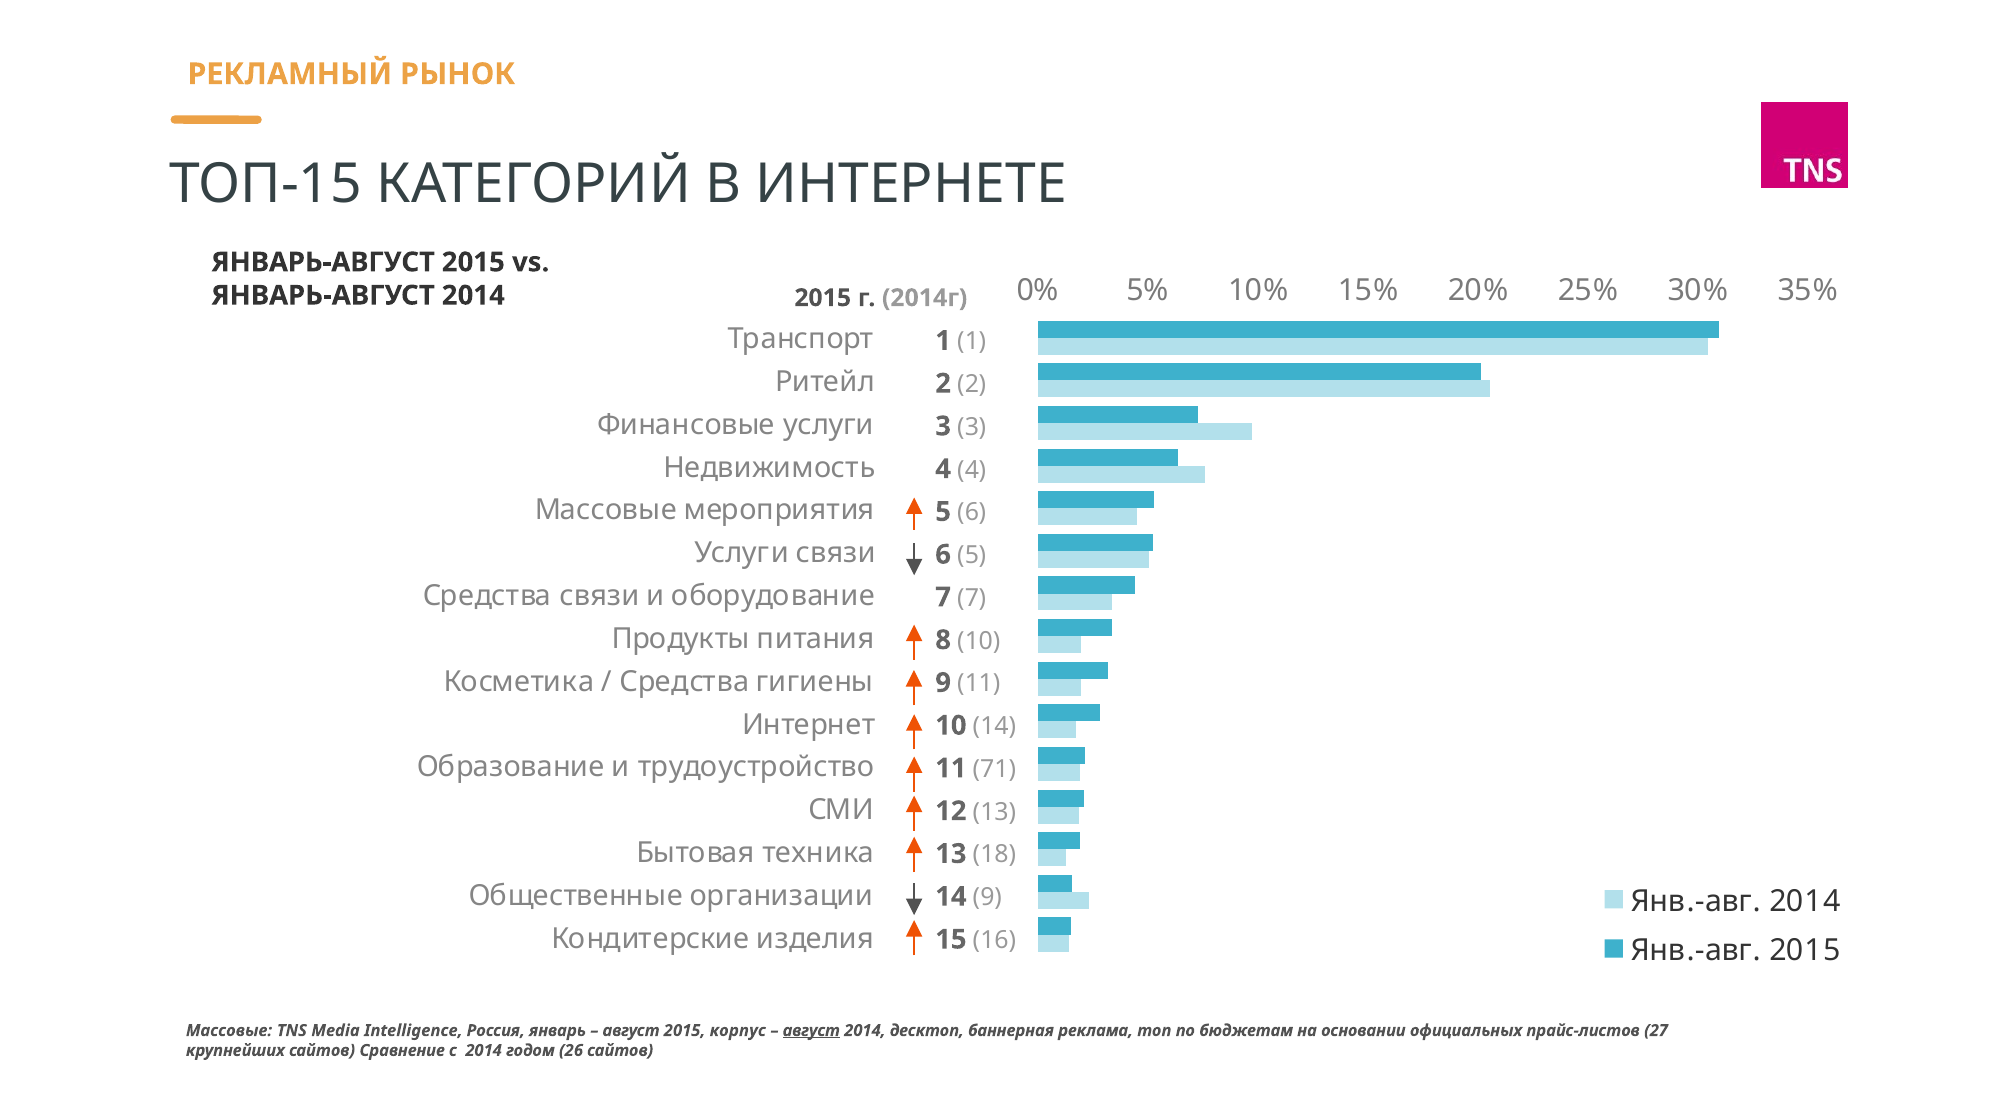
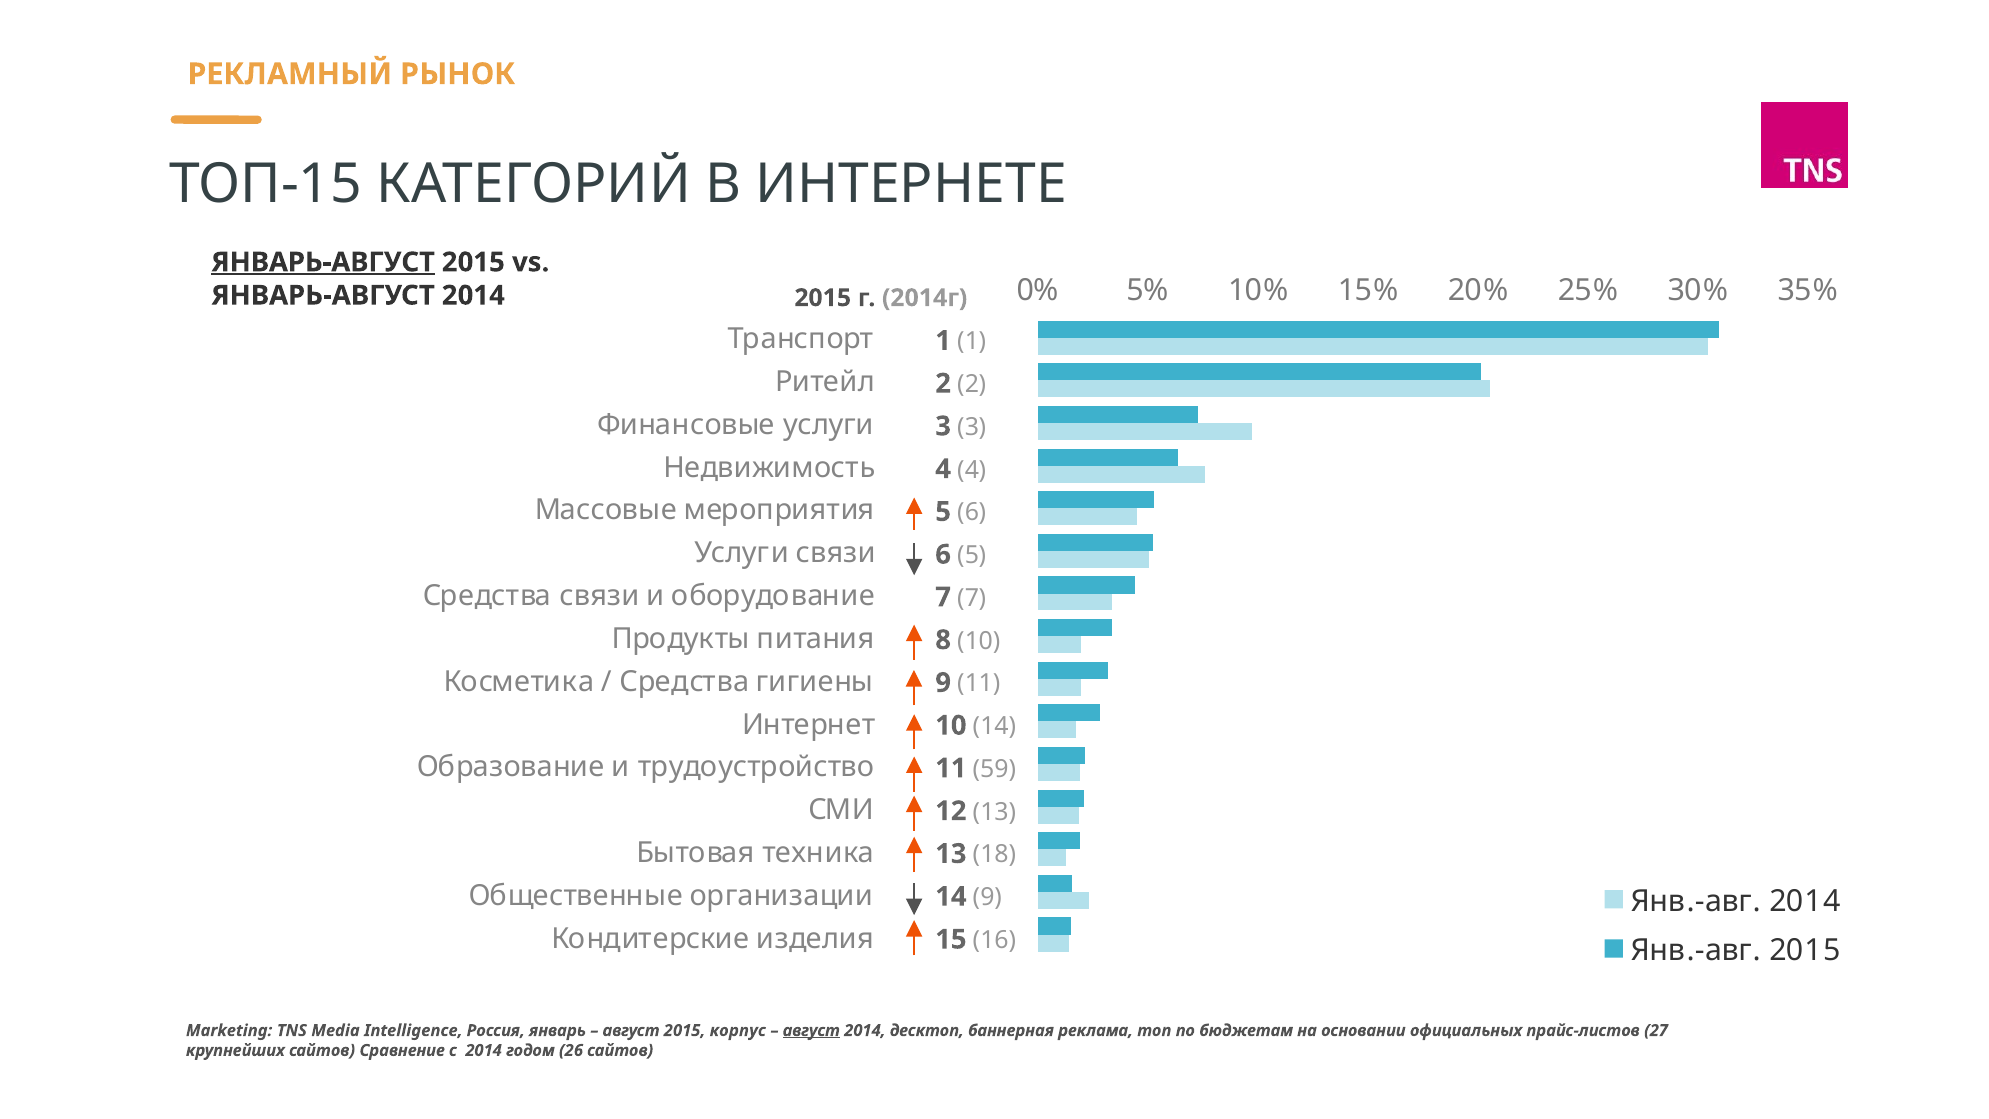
ЯНВАРЬ-АВГУСТ at (323, 262) underline: none -> present
71: 71 -> 59
Массовые at (229, 1030): Массовые -> Marketing
